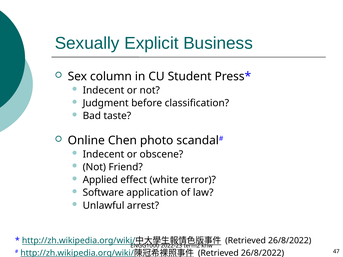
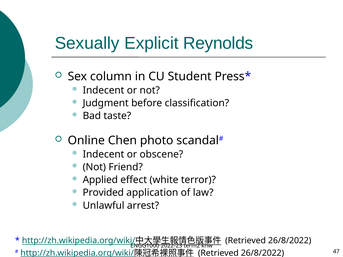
Business: Business -> Reynolds
Software: Software -> Provided
